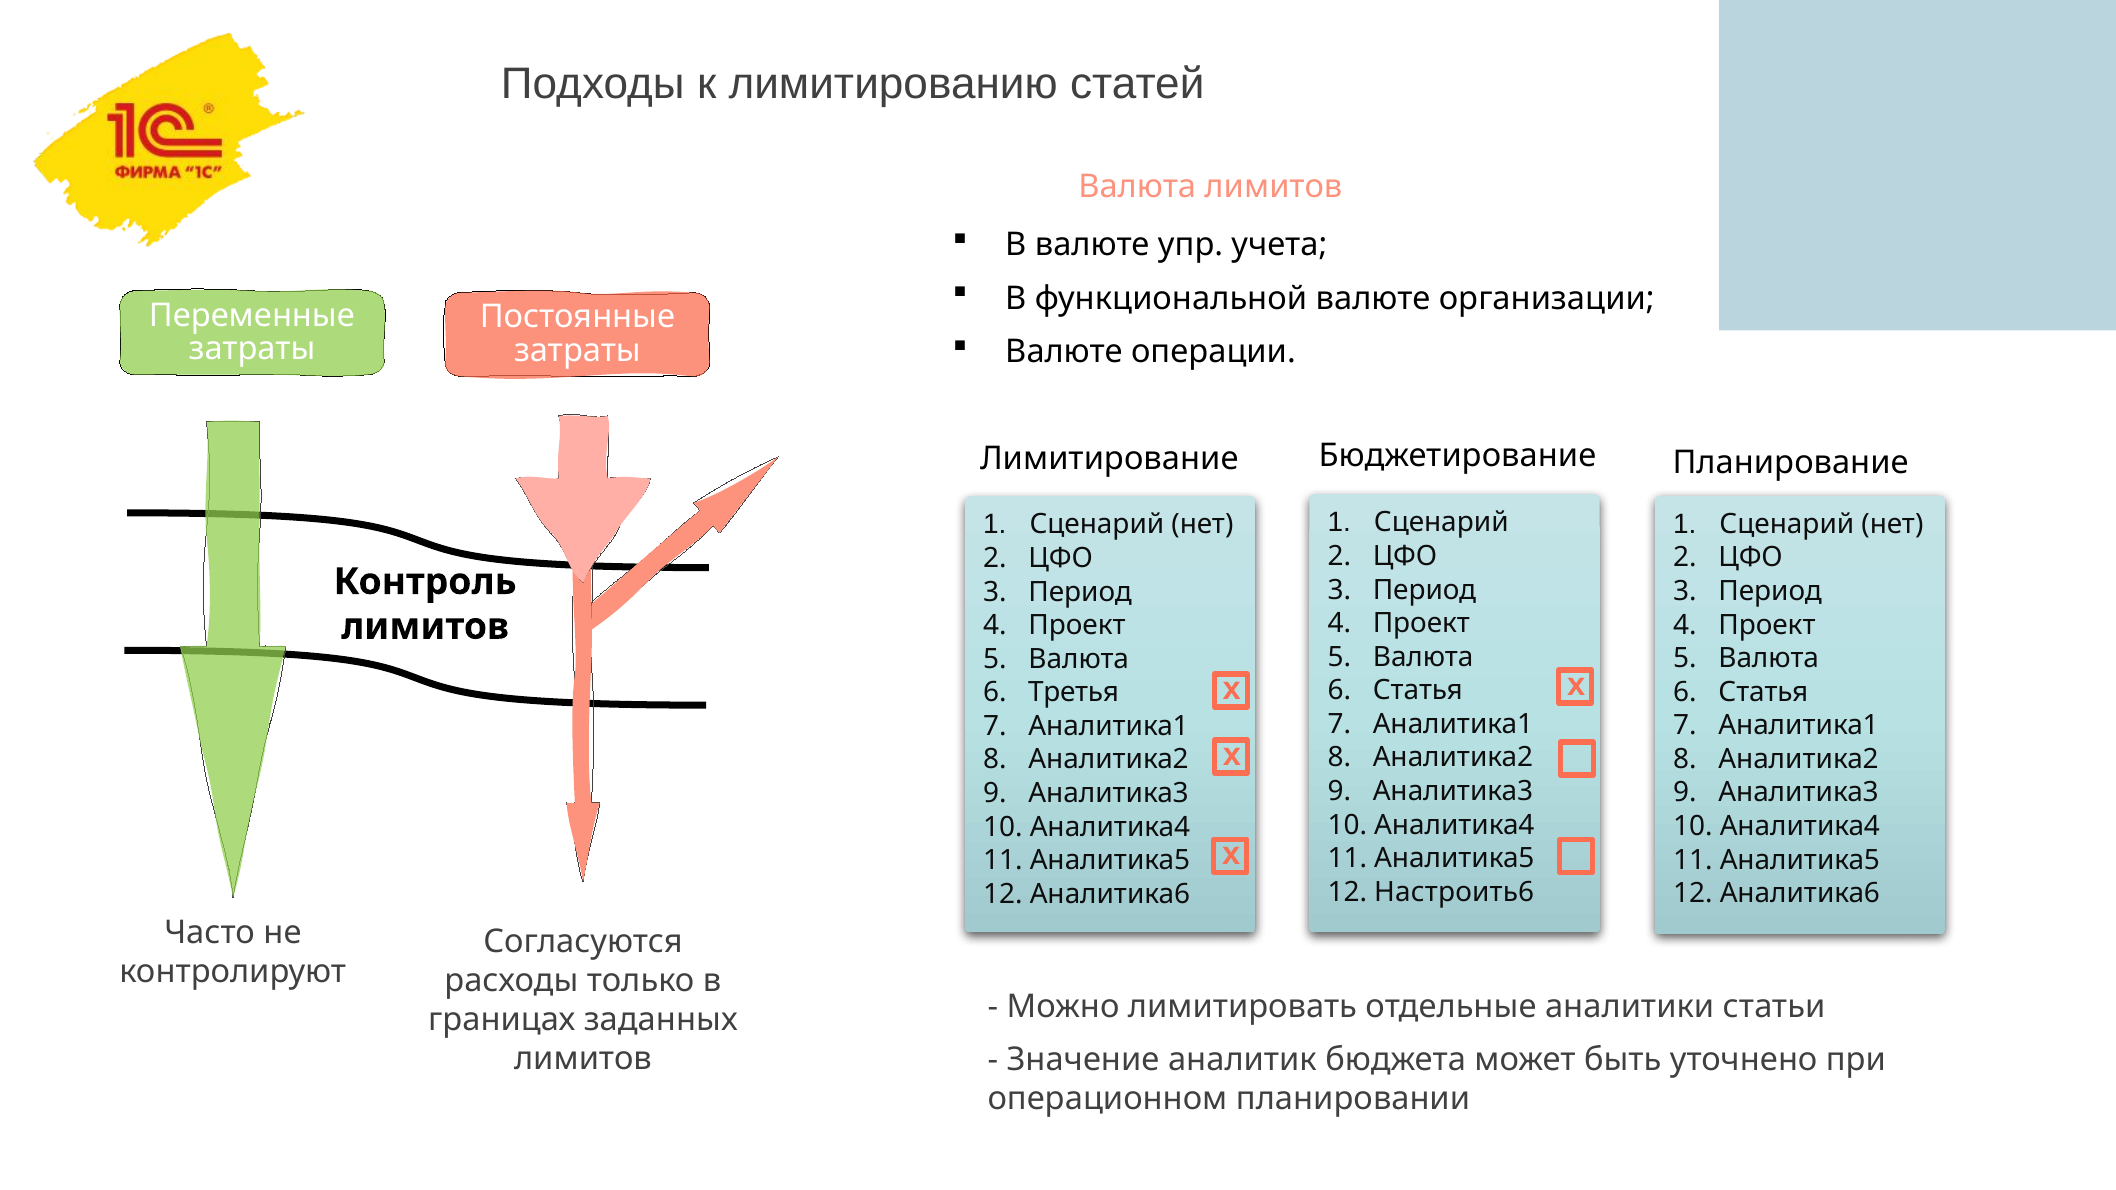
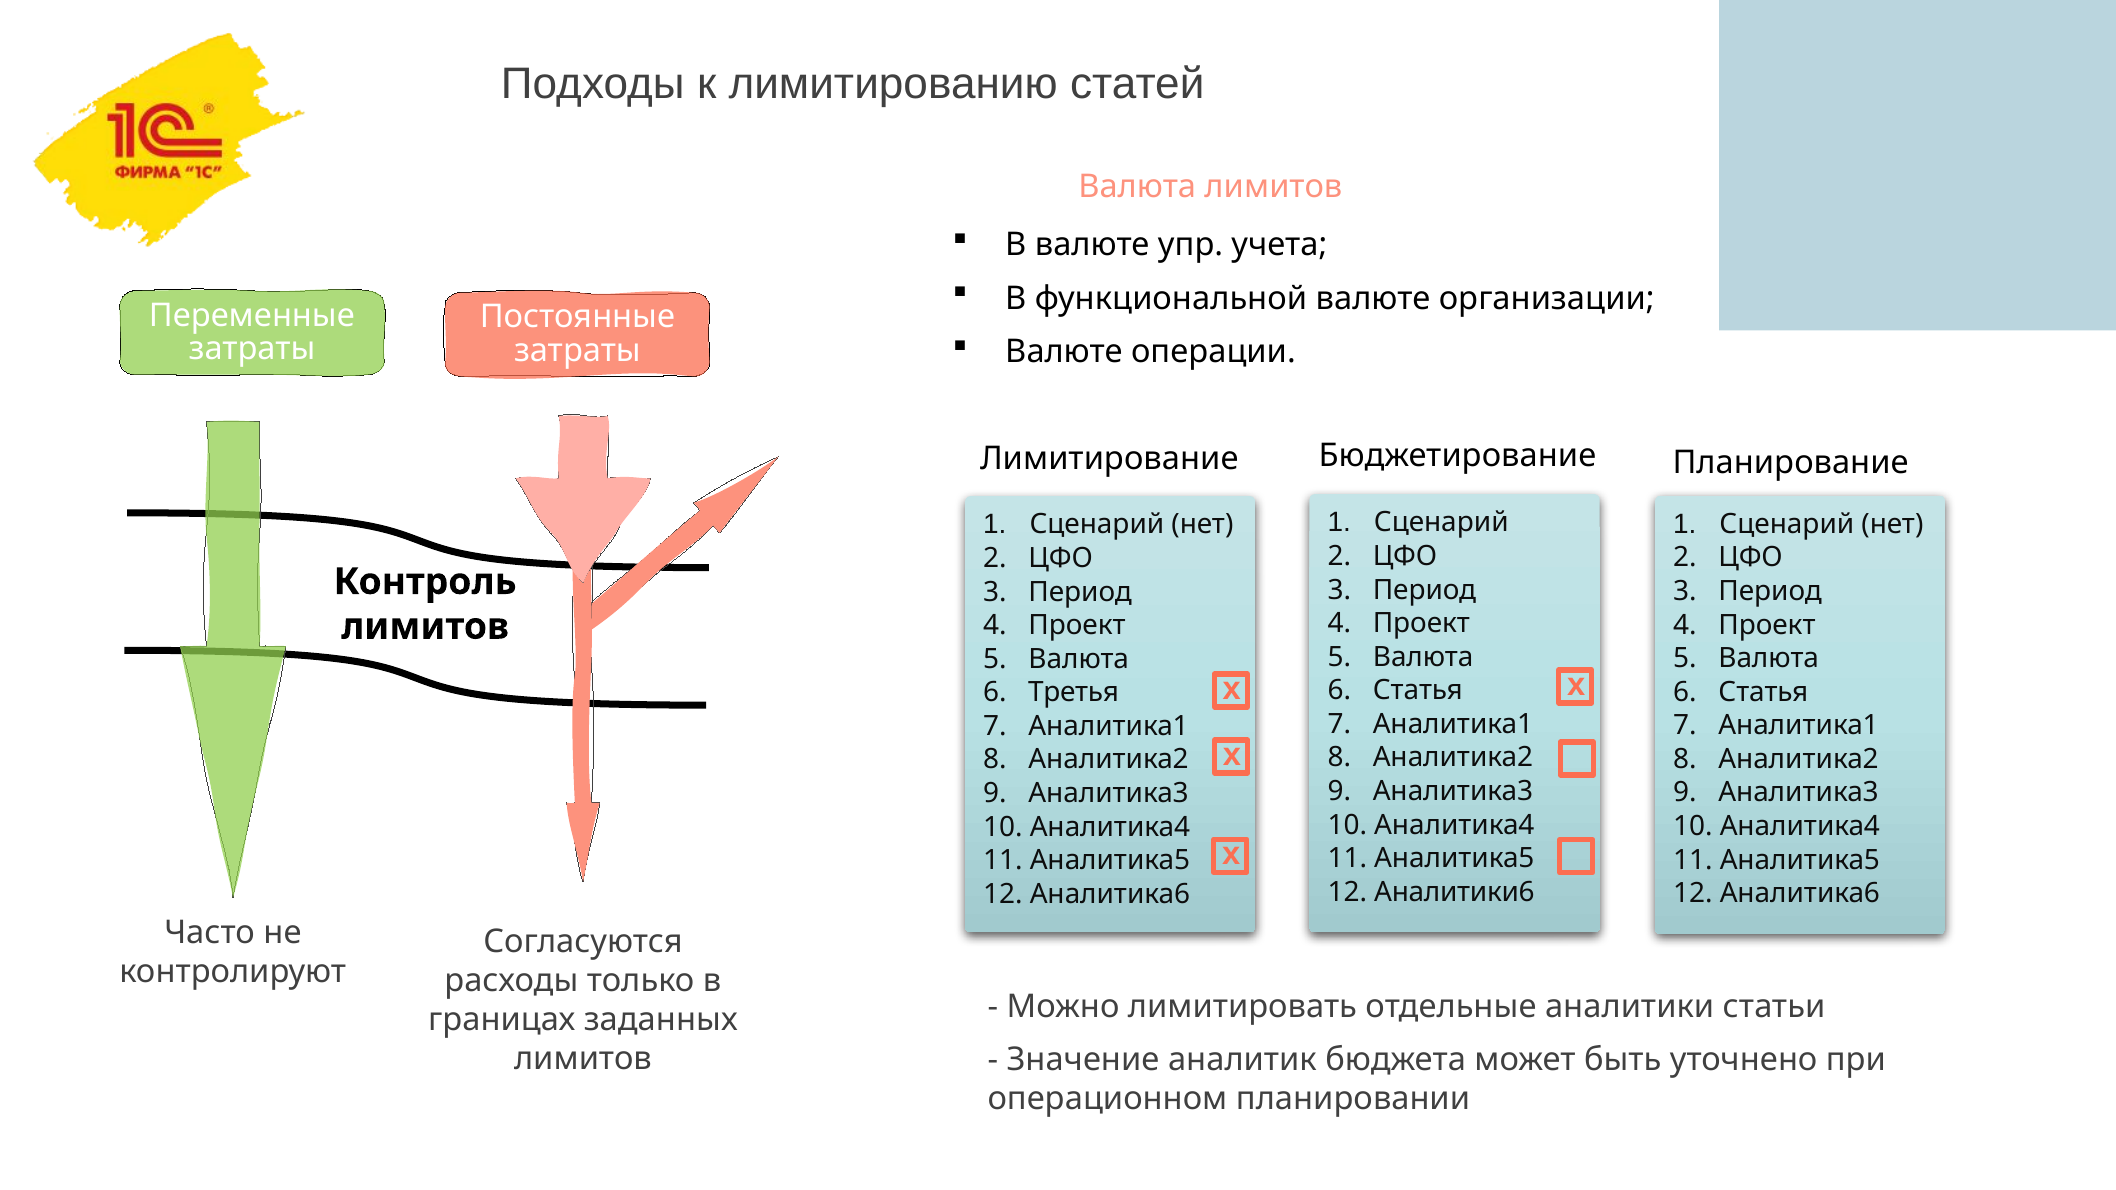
Настроить6: Настроить6 -> Аналитики6
